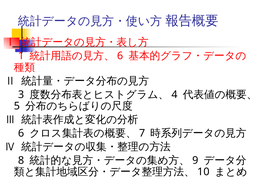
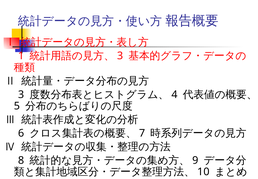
6 at (120, 56): 6 -> 3
